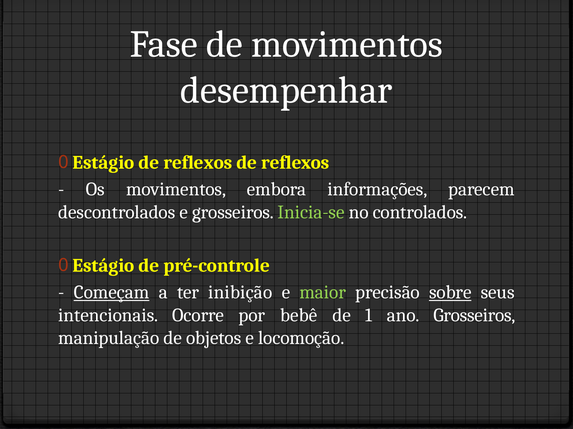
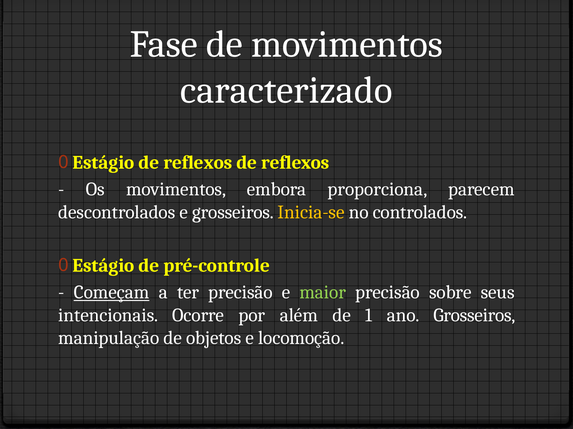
desempenhar: desempenhar -> caracterizado
informações: informações -> proporciona
Inicia-se colour: light green -> yellow
ter inibição: inibição -> precisão
sobre underline: present -> none
bebê: bebê -> além
